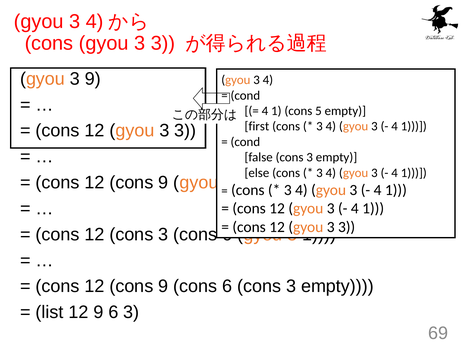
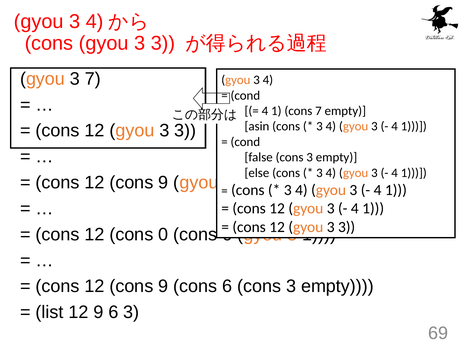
3 9: 9 -> 7
cons 5: 5 -> 7
first: first -> asin
12 cons 3: 3 -> 0
